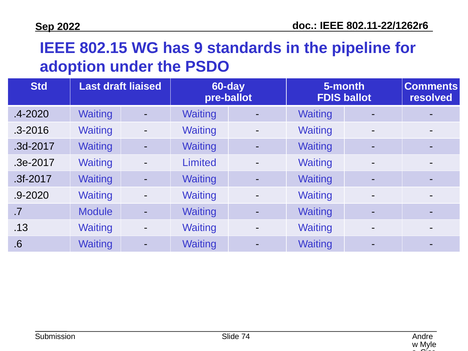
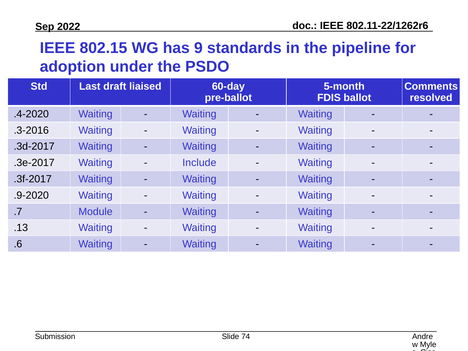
Limited: Limited -> Include
